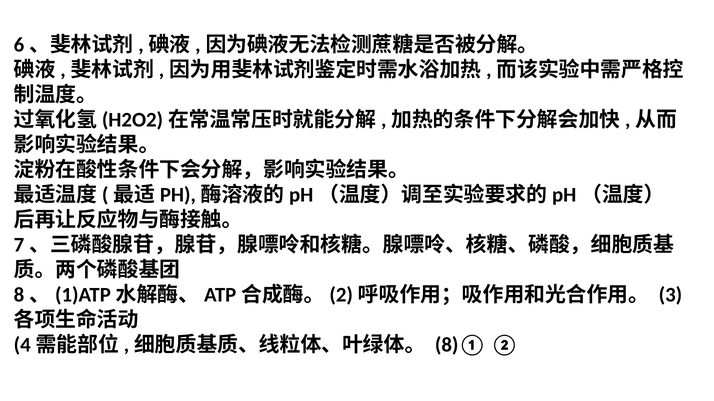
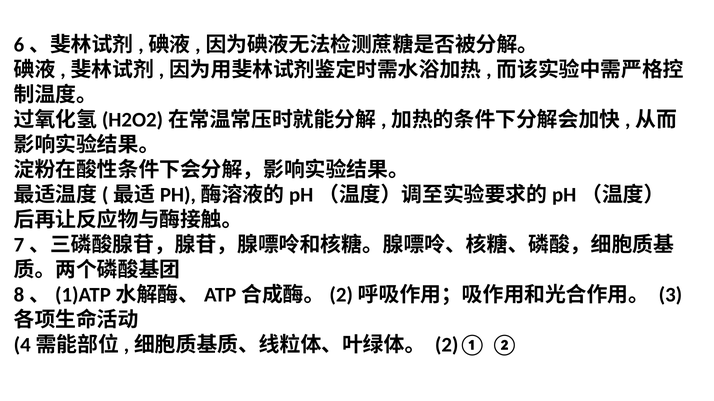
8)①: 8)① -> 2)①
